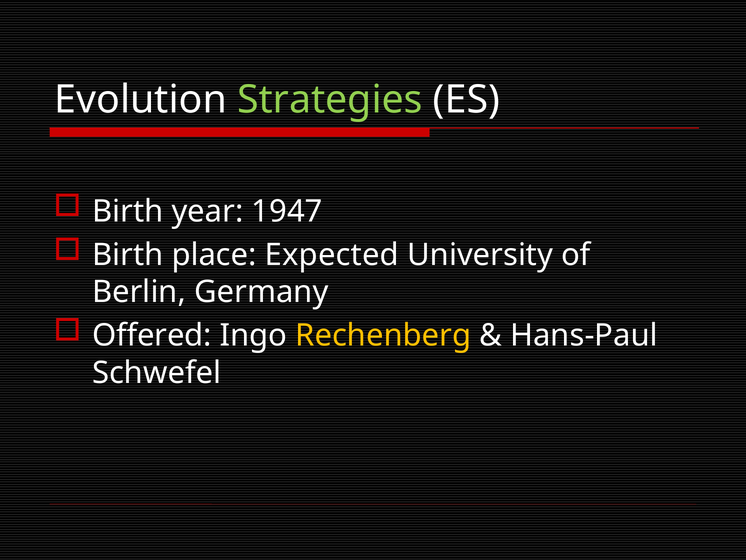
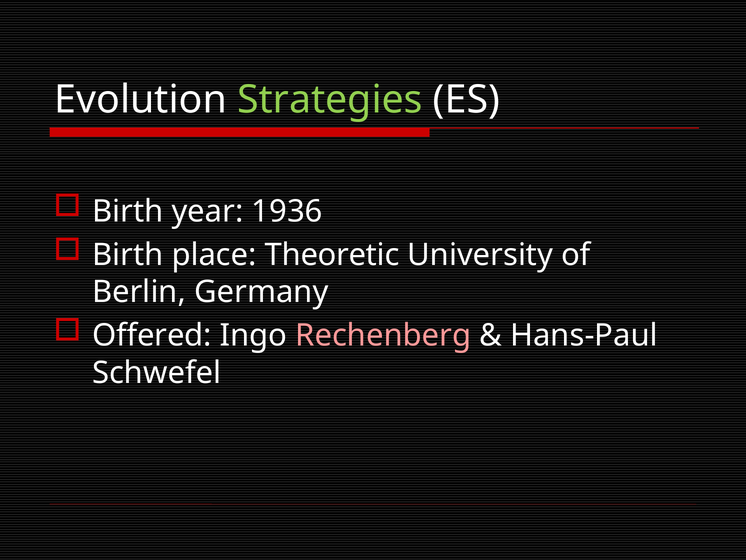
1947: 1947 -> 1936
Expected: Expected -> Theoretic
Rechenberg colour: yellow -> pink
